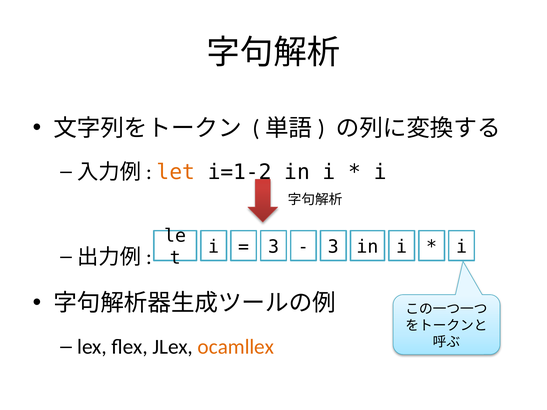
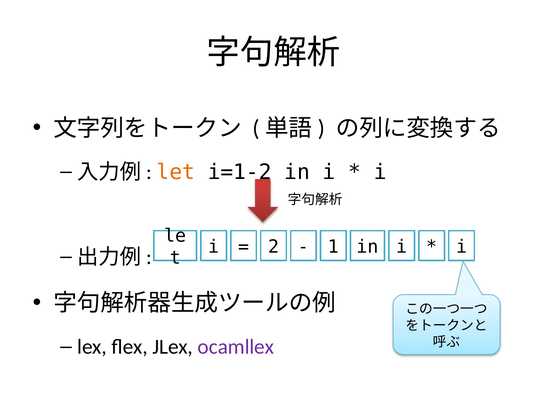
3 at (274, 247): 3 -> 2
3 at (333, 247): 3 -> 1
ocamllex colour: orange -> purple
